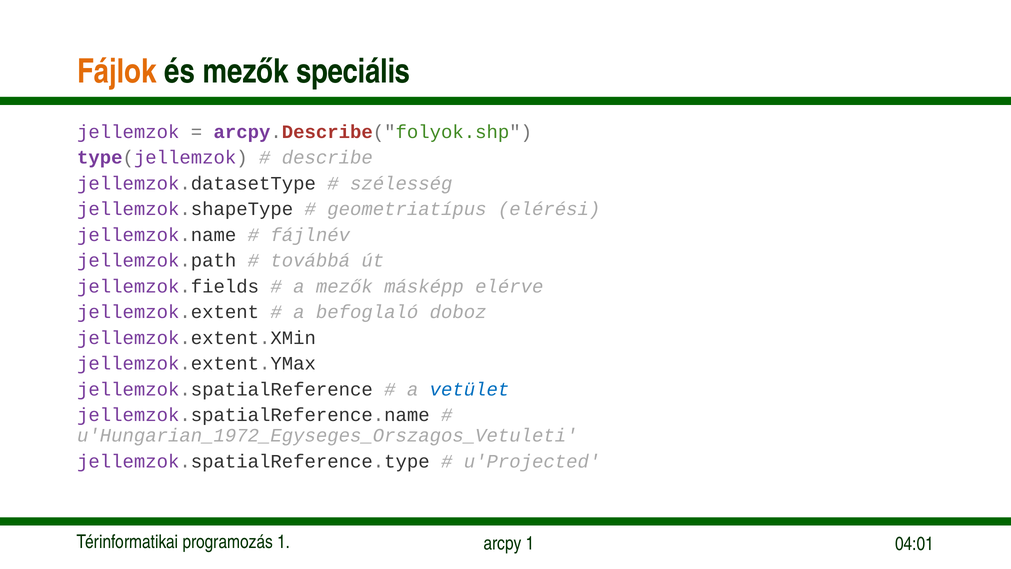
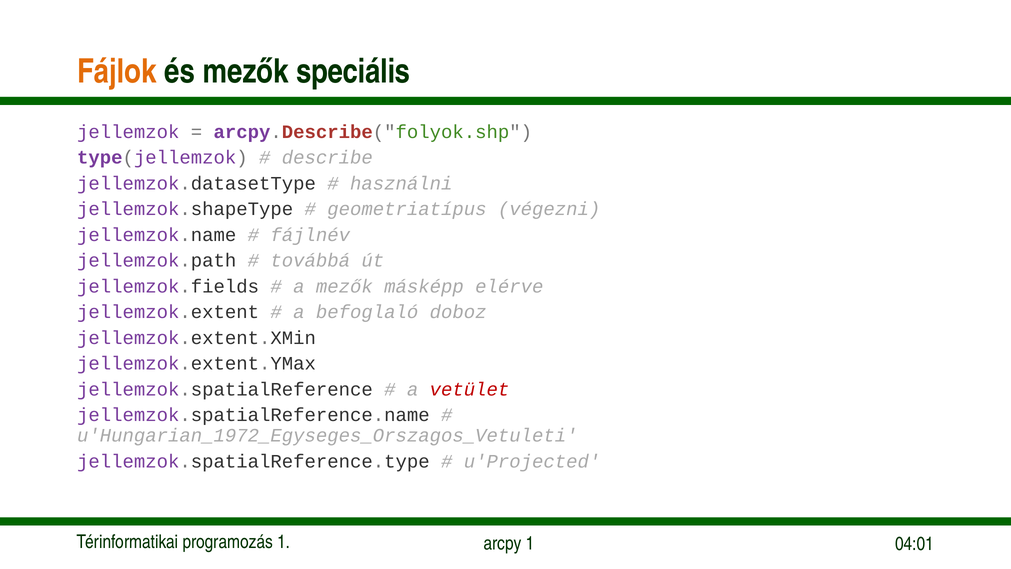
szélesség: szélesség -> használni
elérési: elérési -> végezni
vetület colour: blue -> red
